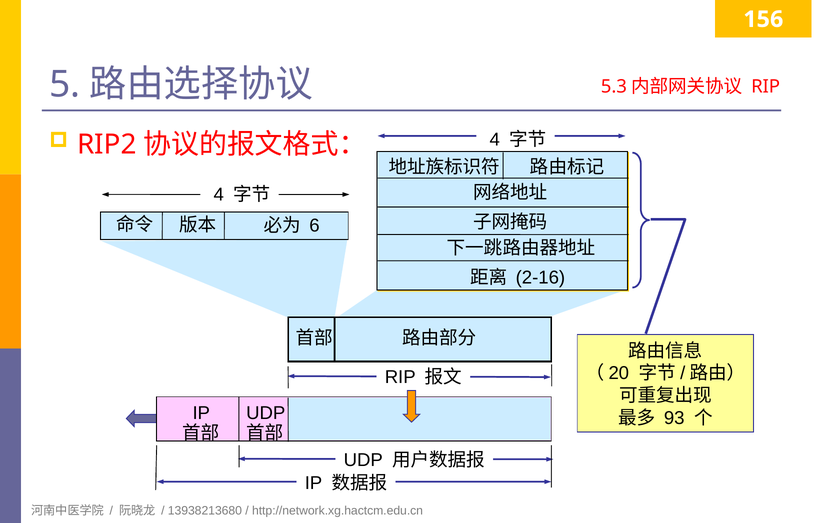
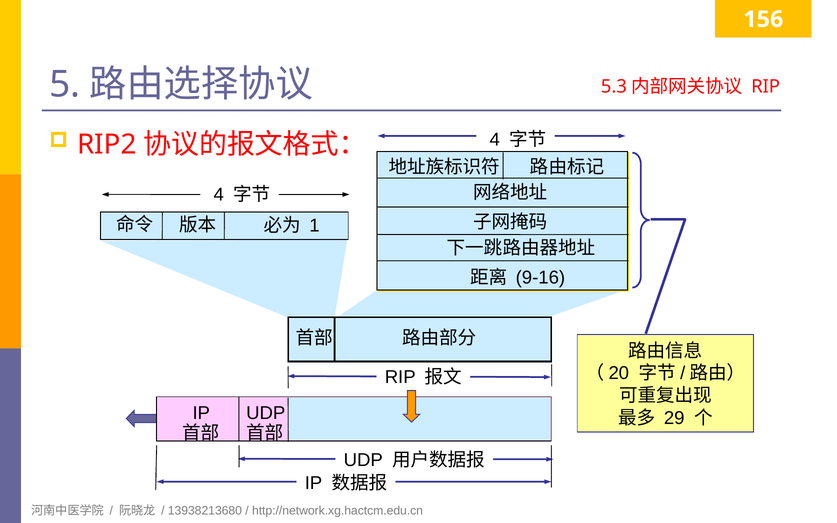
6: 6 -> 1
2-16: 2-16 -> 9-16
93: 93 -> 29
